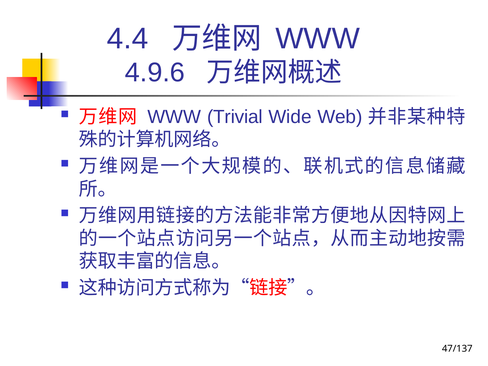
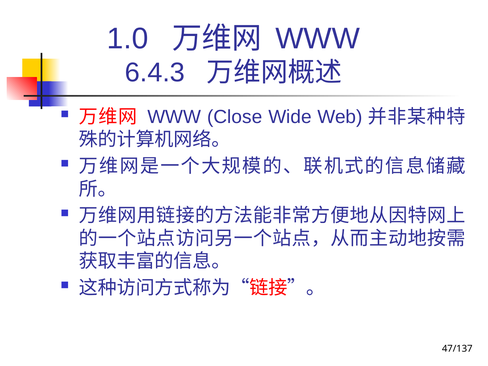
4.4: 4.4 -> 1.0
4.9.6: 4.9.6 -> 6.4.3
Trivial: Trivial -> Close
